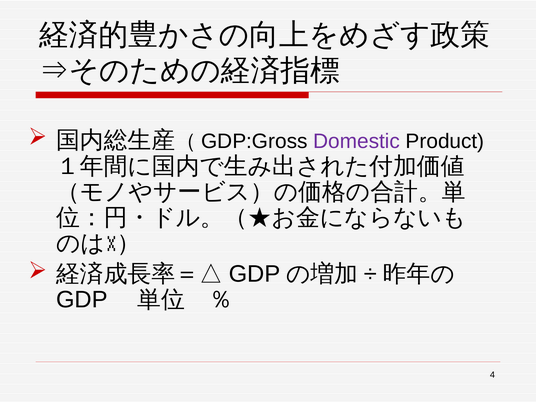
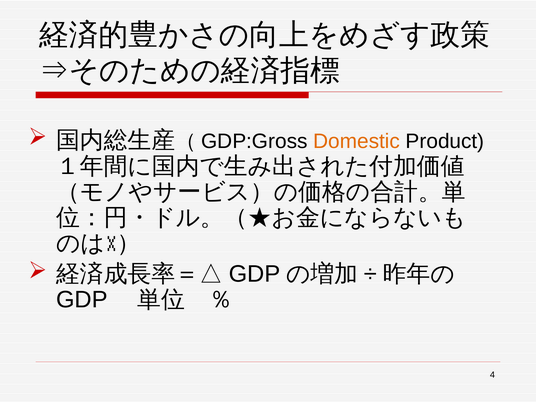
Domestic colour: purple -> orange
